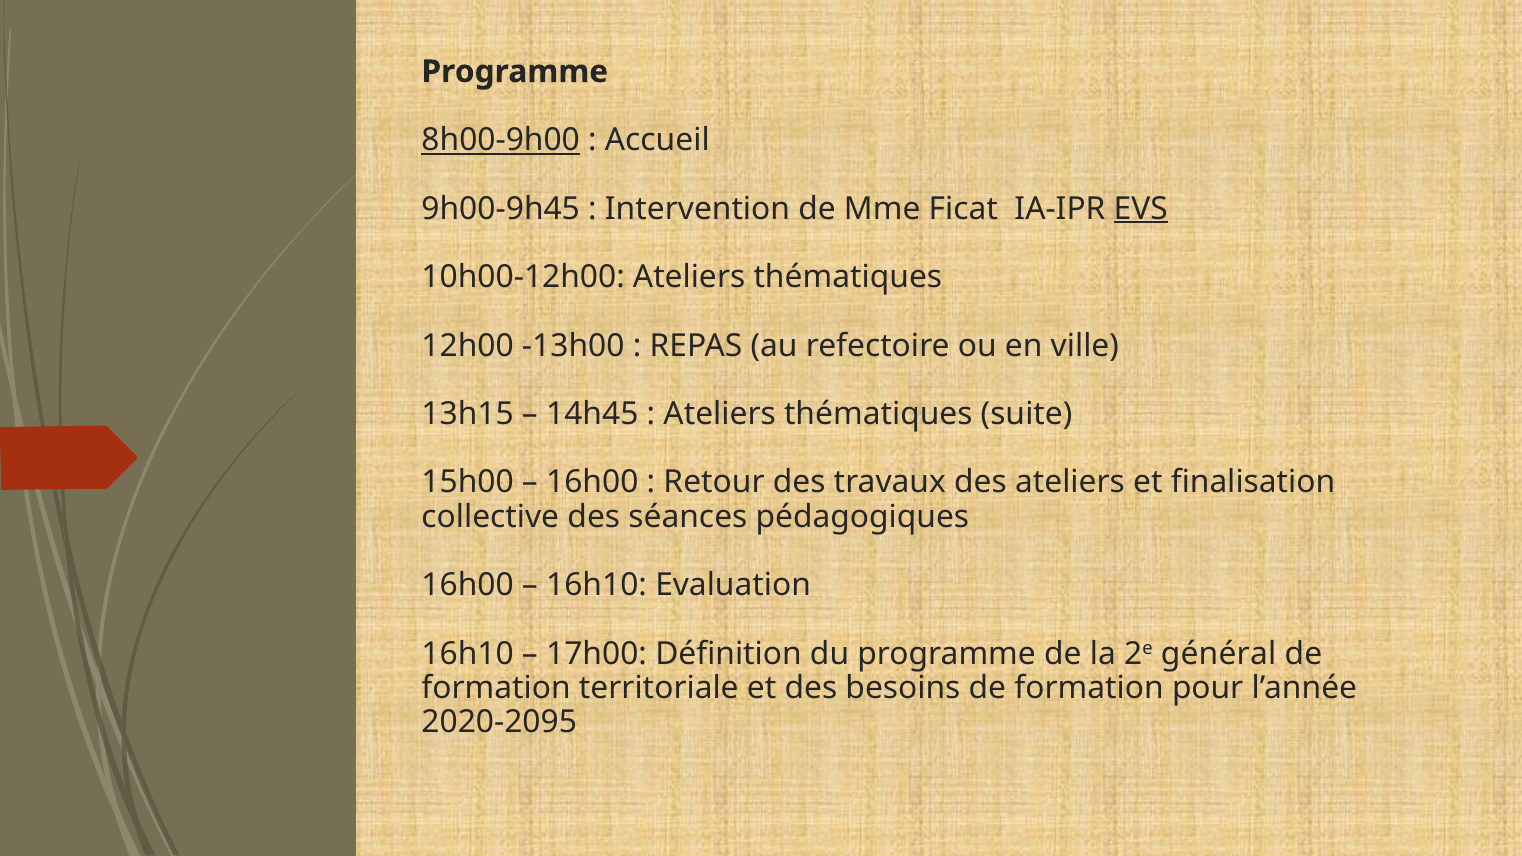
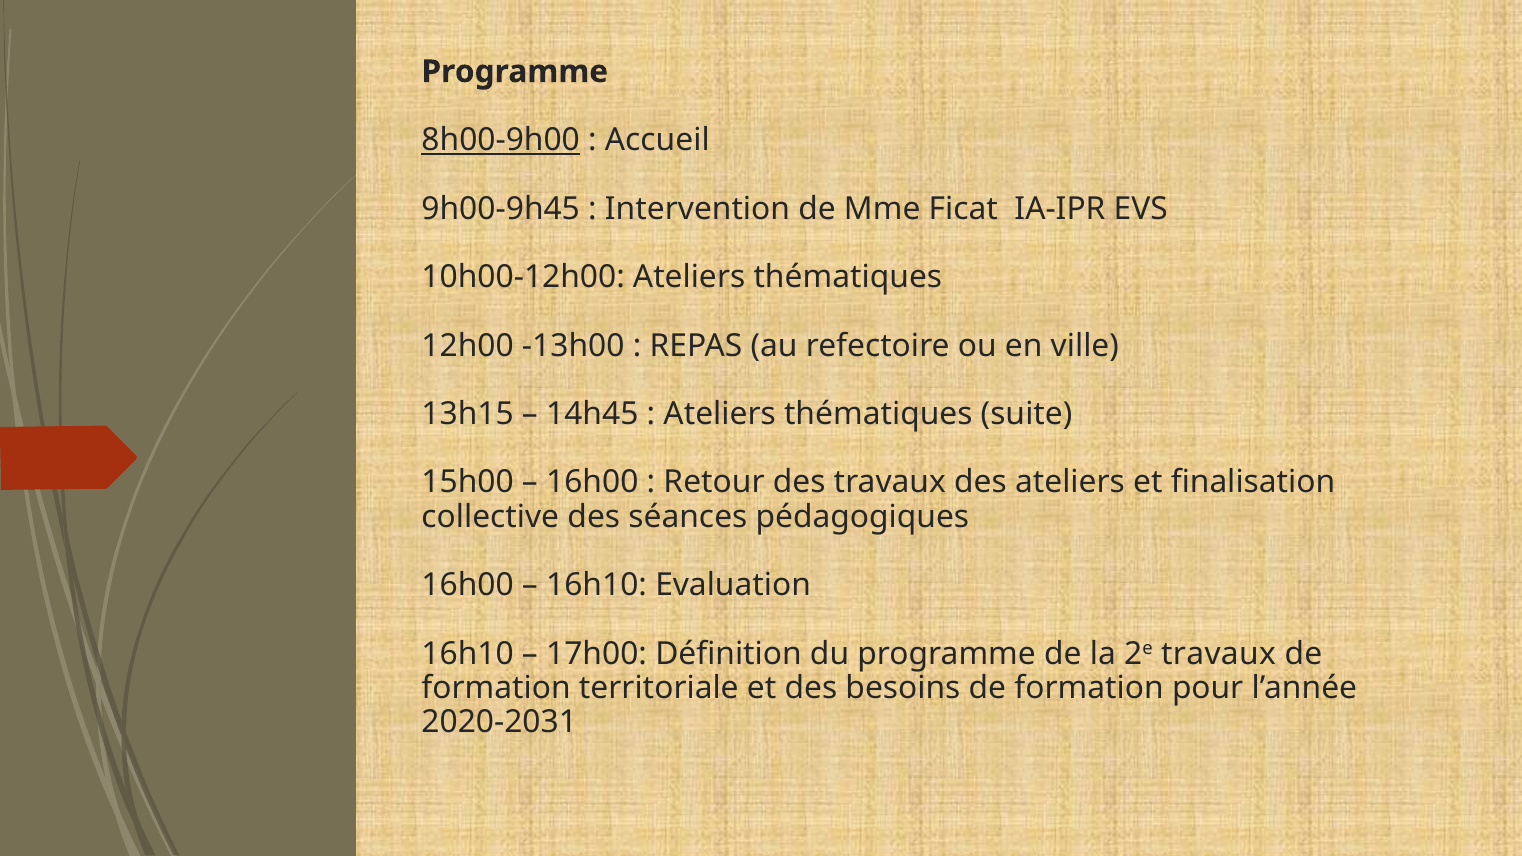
EVS underline: present -> none
2e général: général -> travaux
2020-2095: 2020-2095 -> 2020-2031
